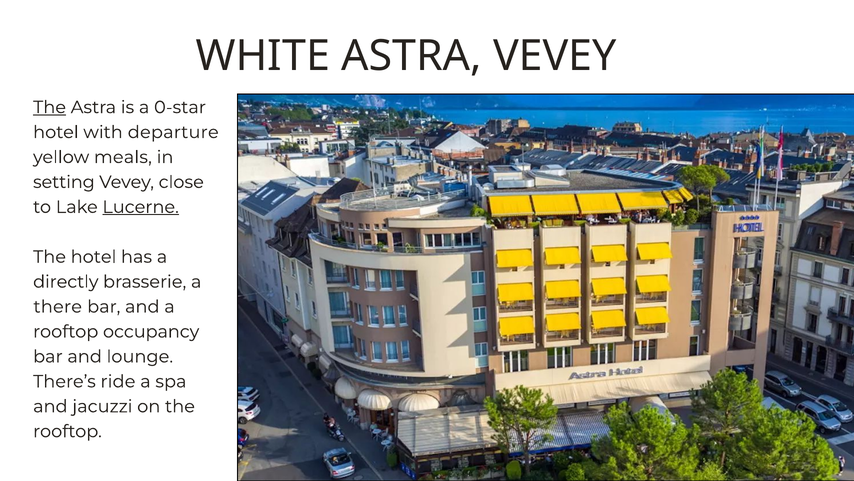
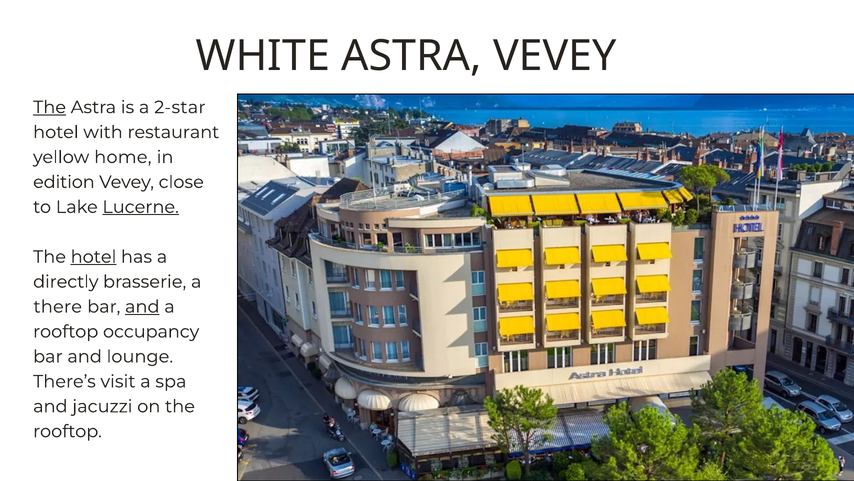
0-star: 0-star -> 2-star
departure: departure -> restaurant
meals: meals -> home
setting: setting -> edition
hotel at (94, 257) underline: none -> present
and at (142, 306) underline: none -> present
ride: ride -> visit
